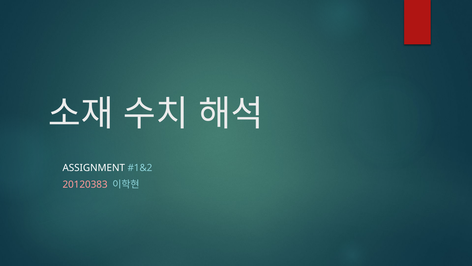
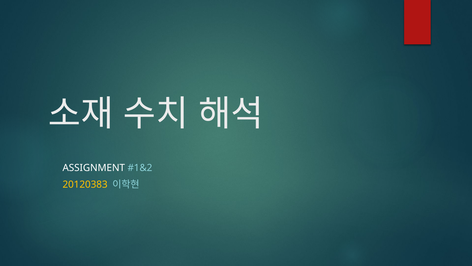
20120383 colour: pink -> yellow
